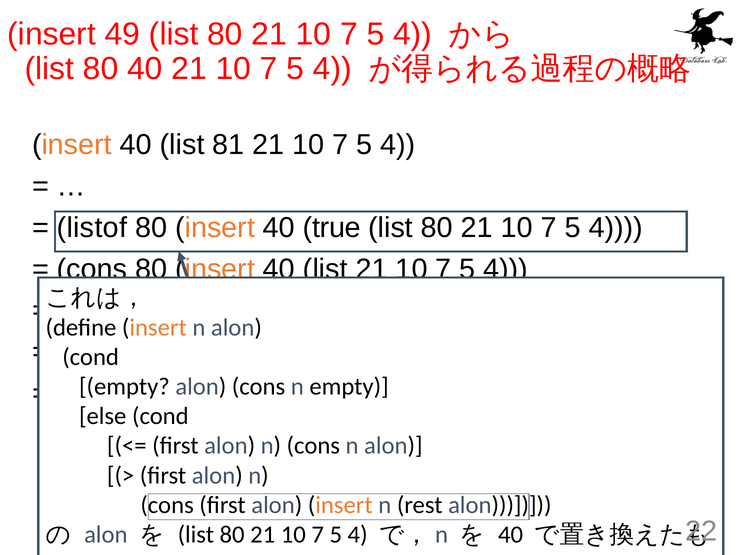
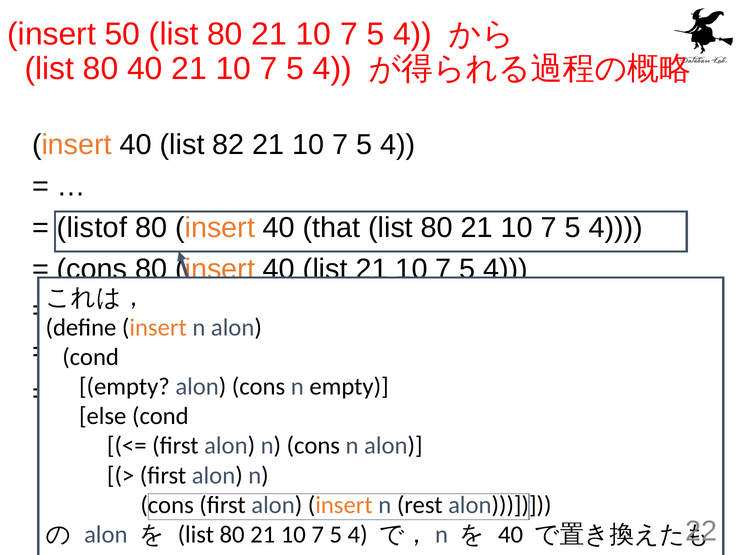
49: 49 -> 50
81: 81 -> 82
true: true -> that
